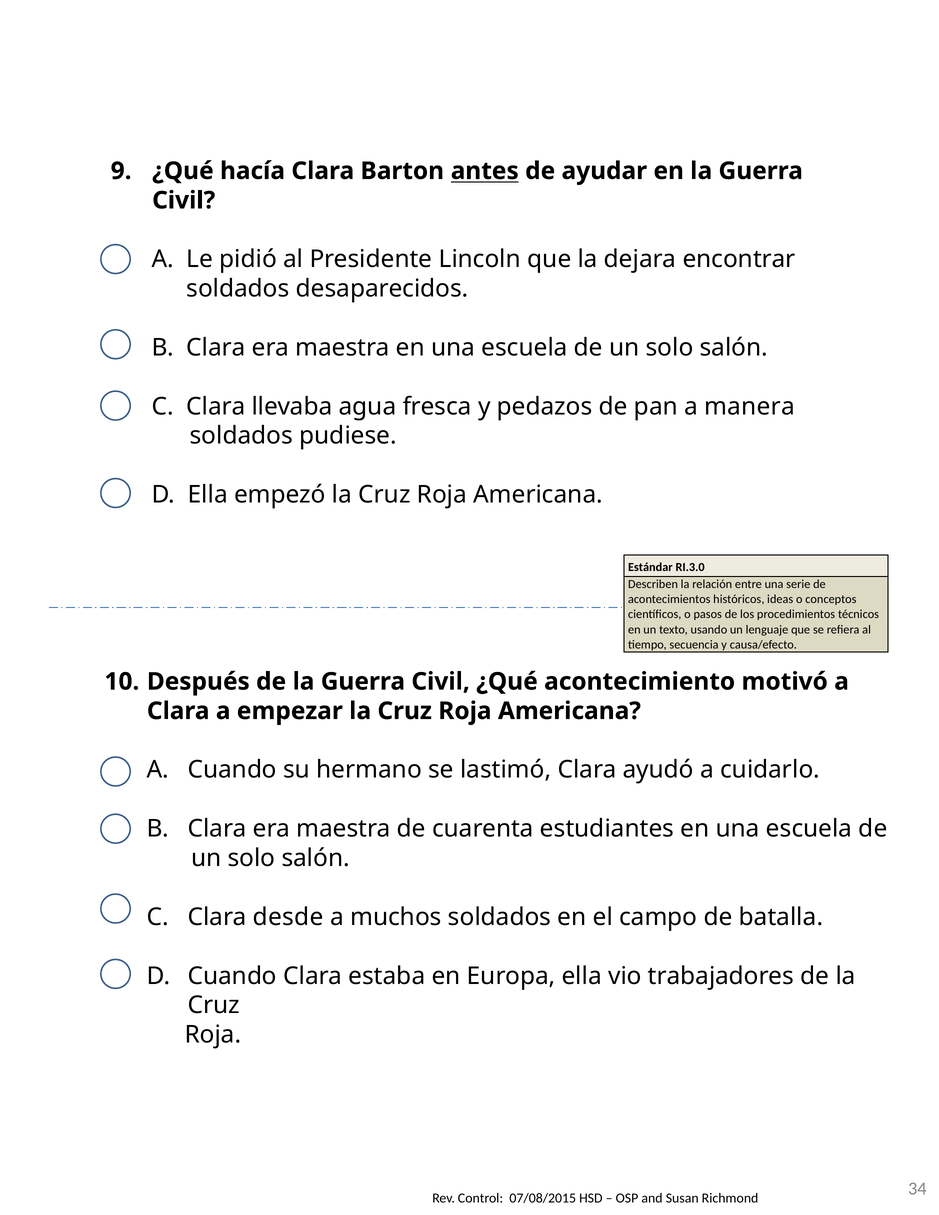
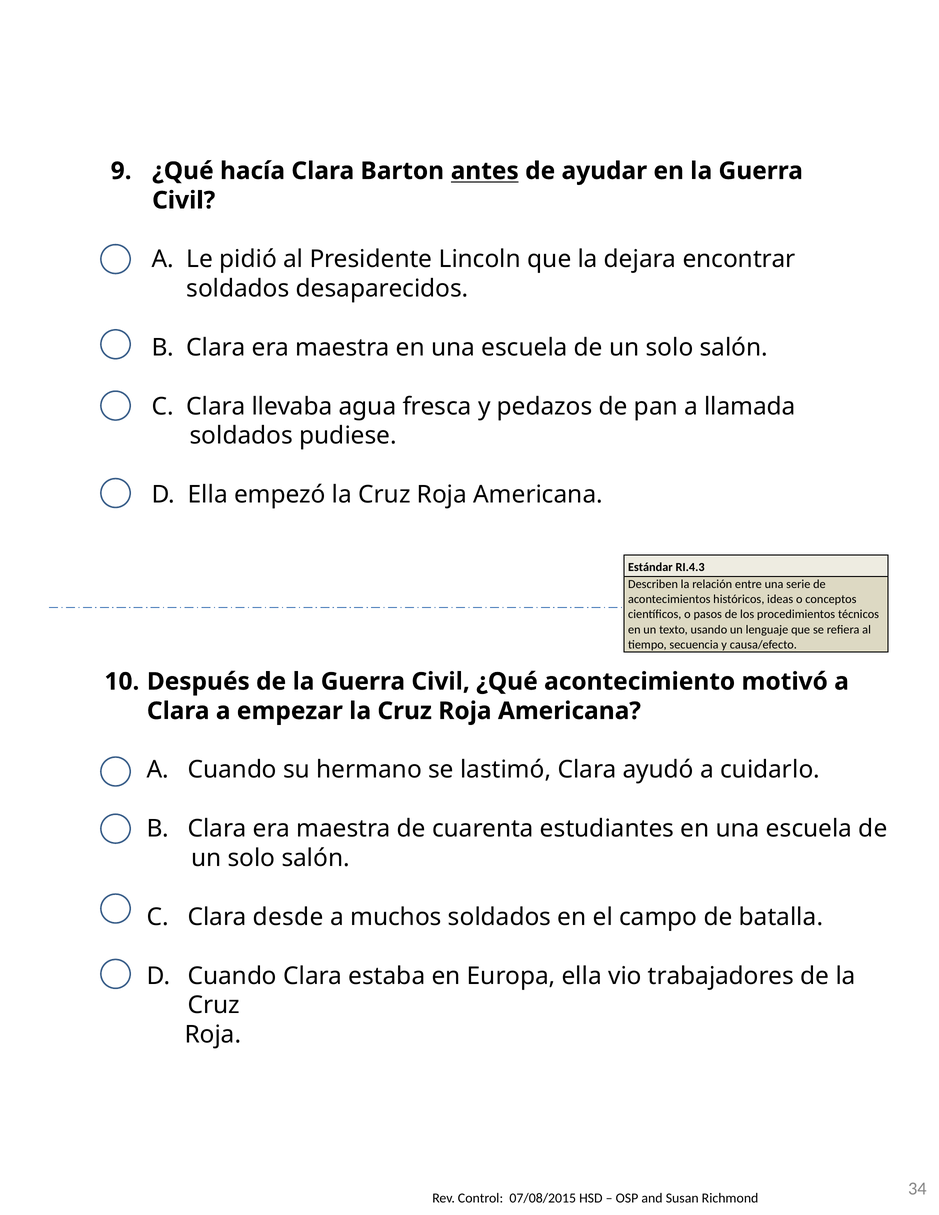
manera: manera -> llamada
RI.3.0: RI.3.0 -> RI.4.3
